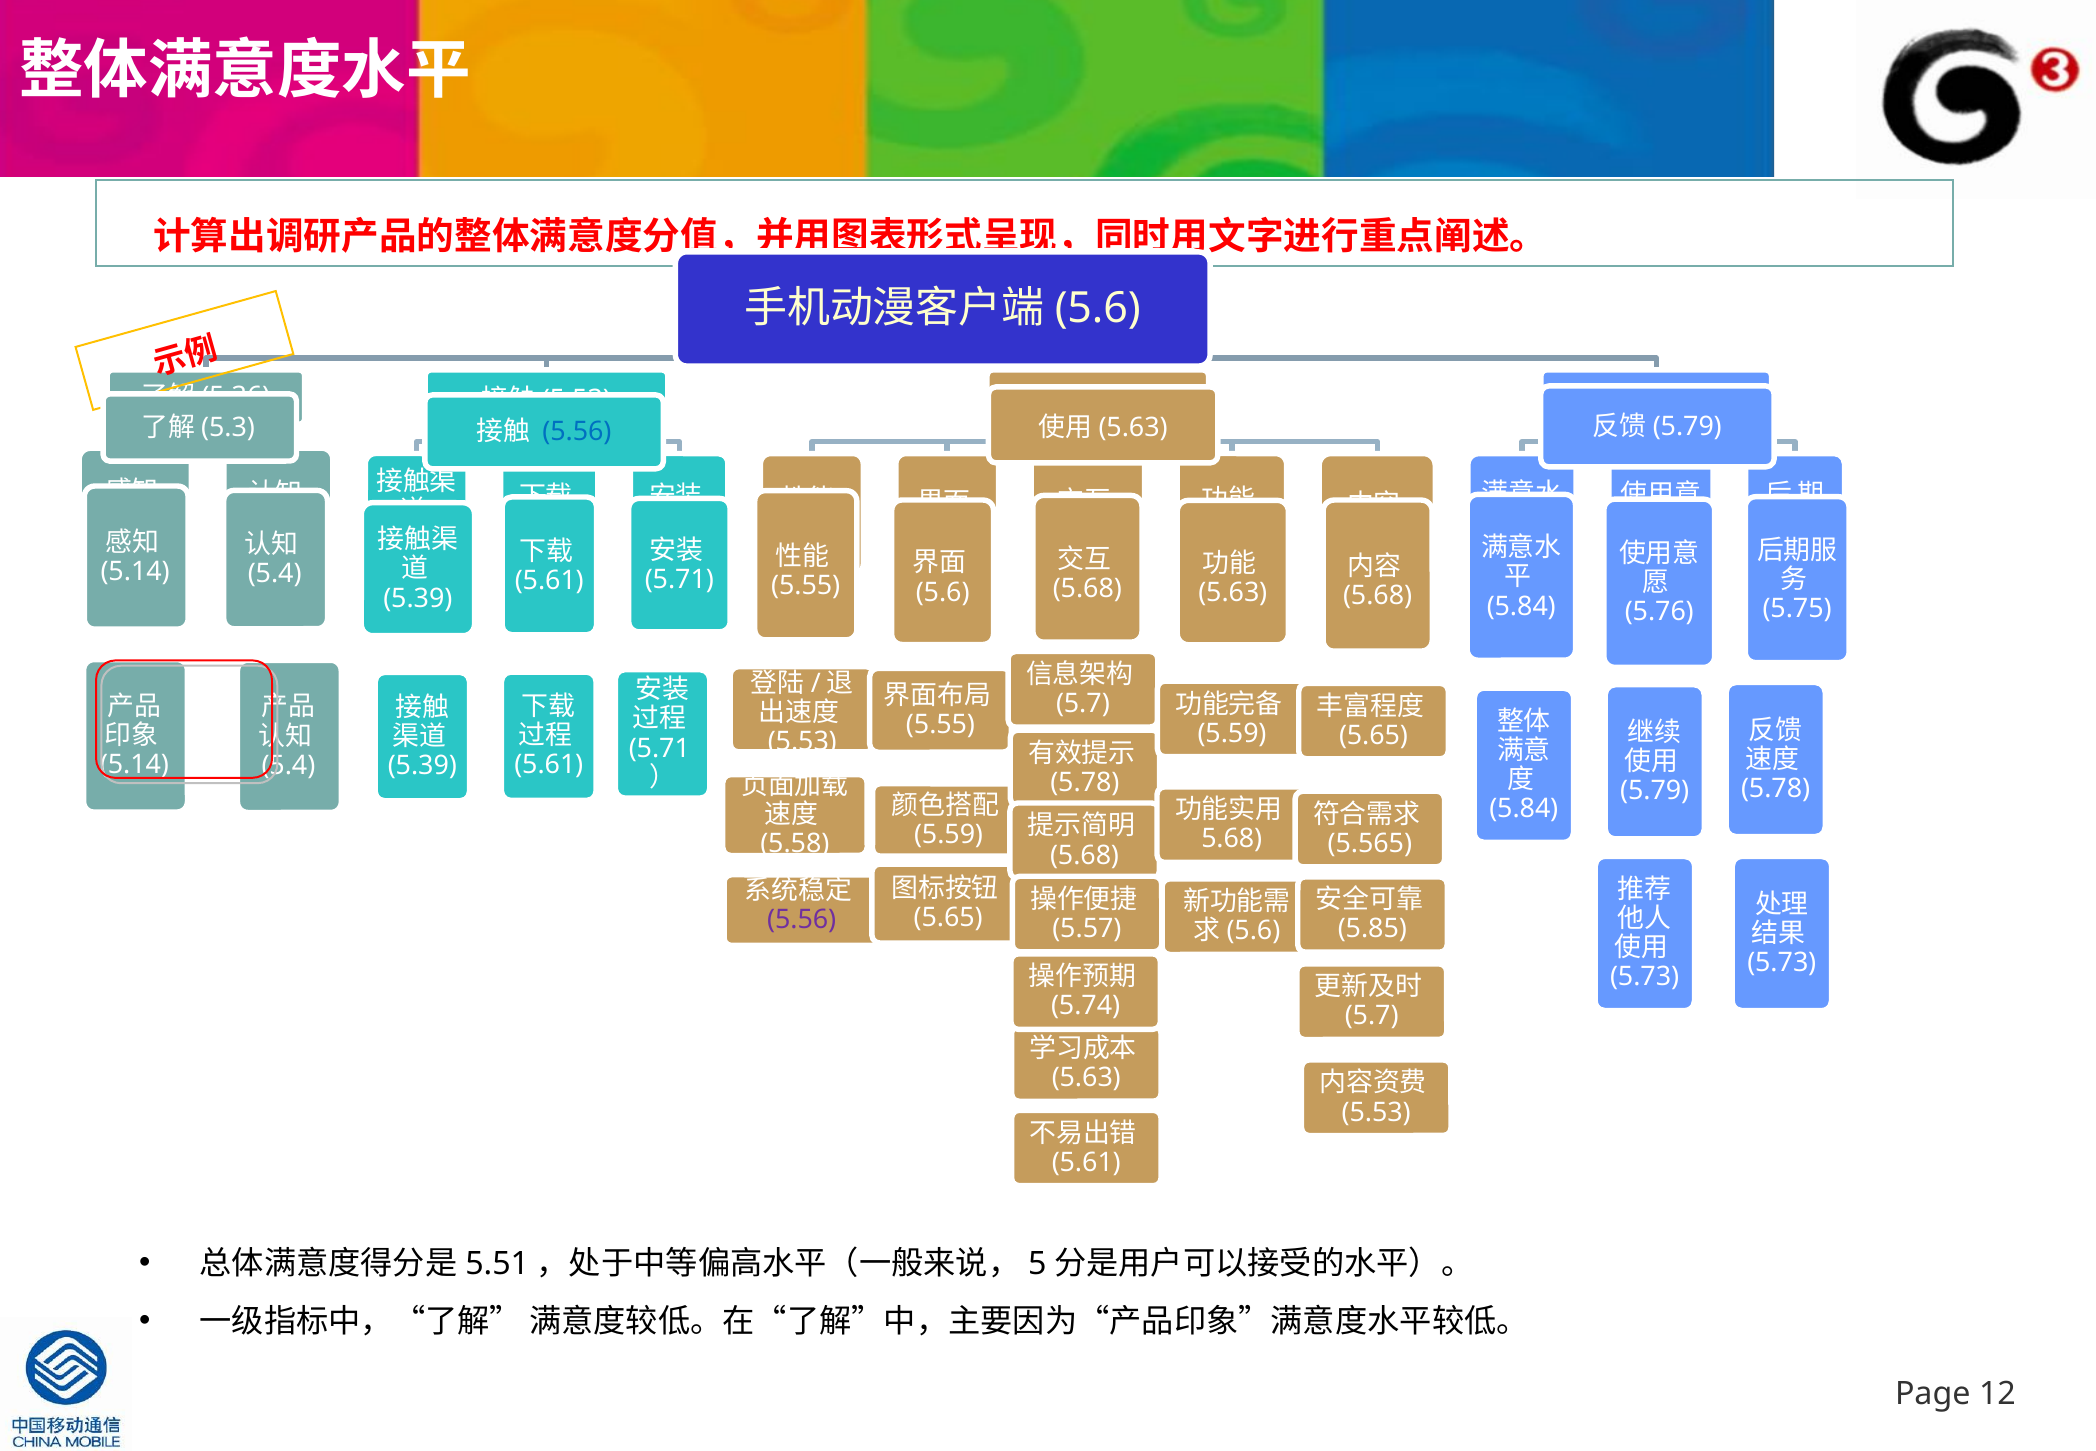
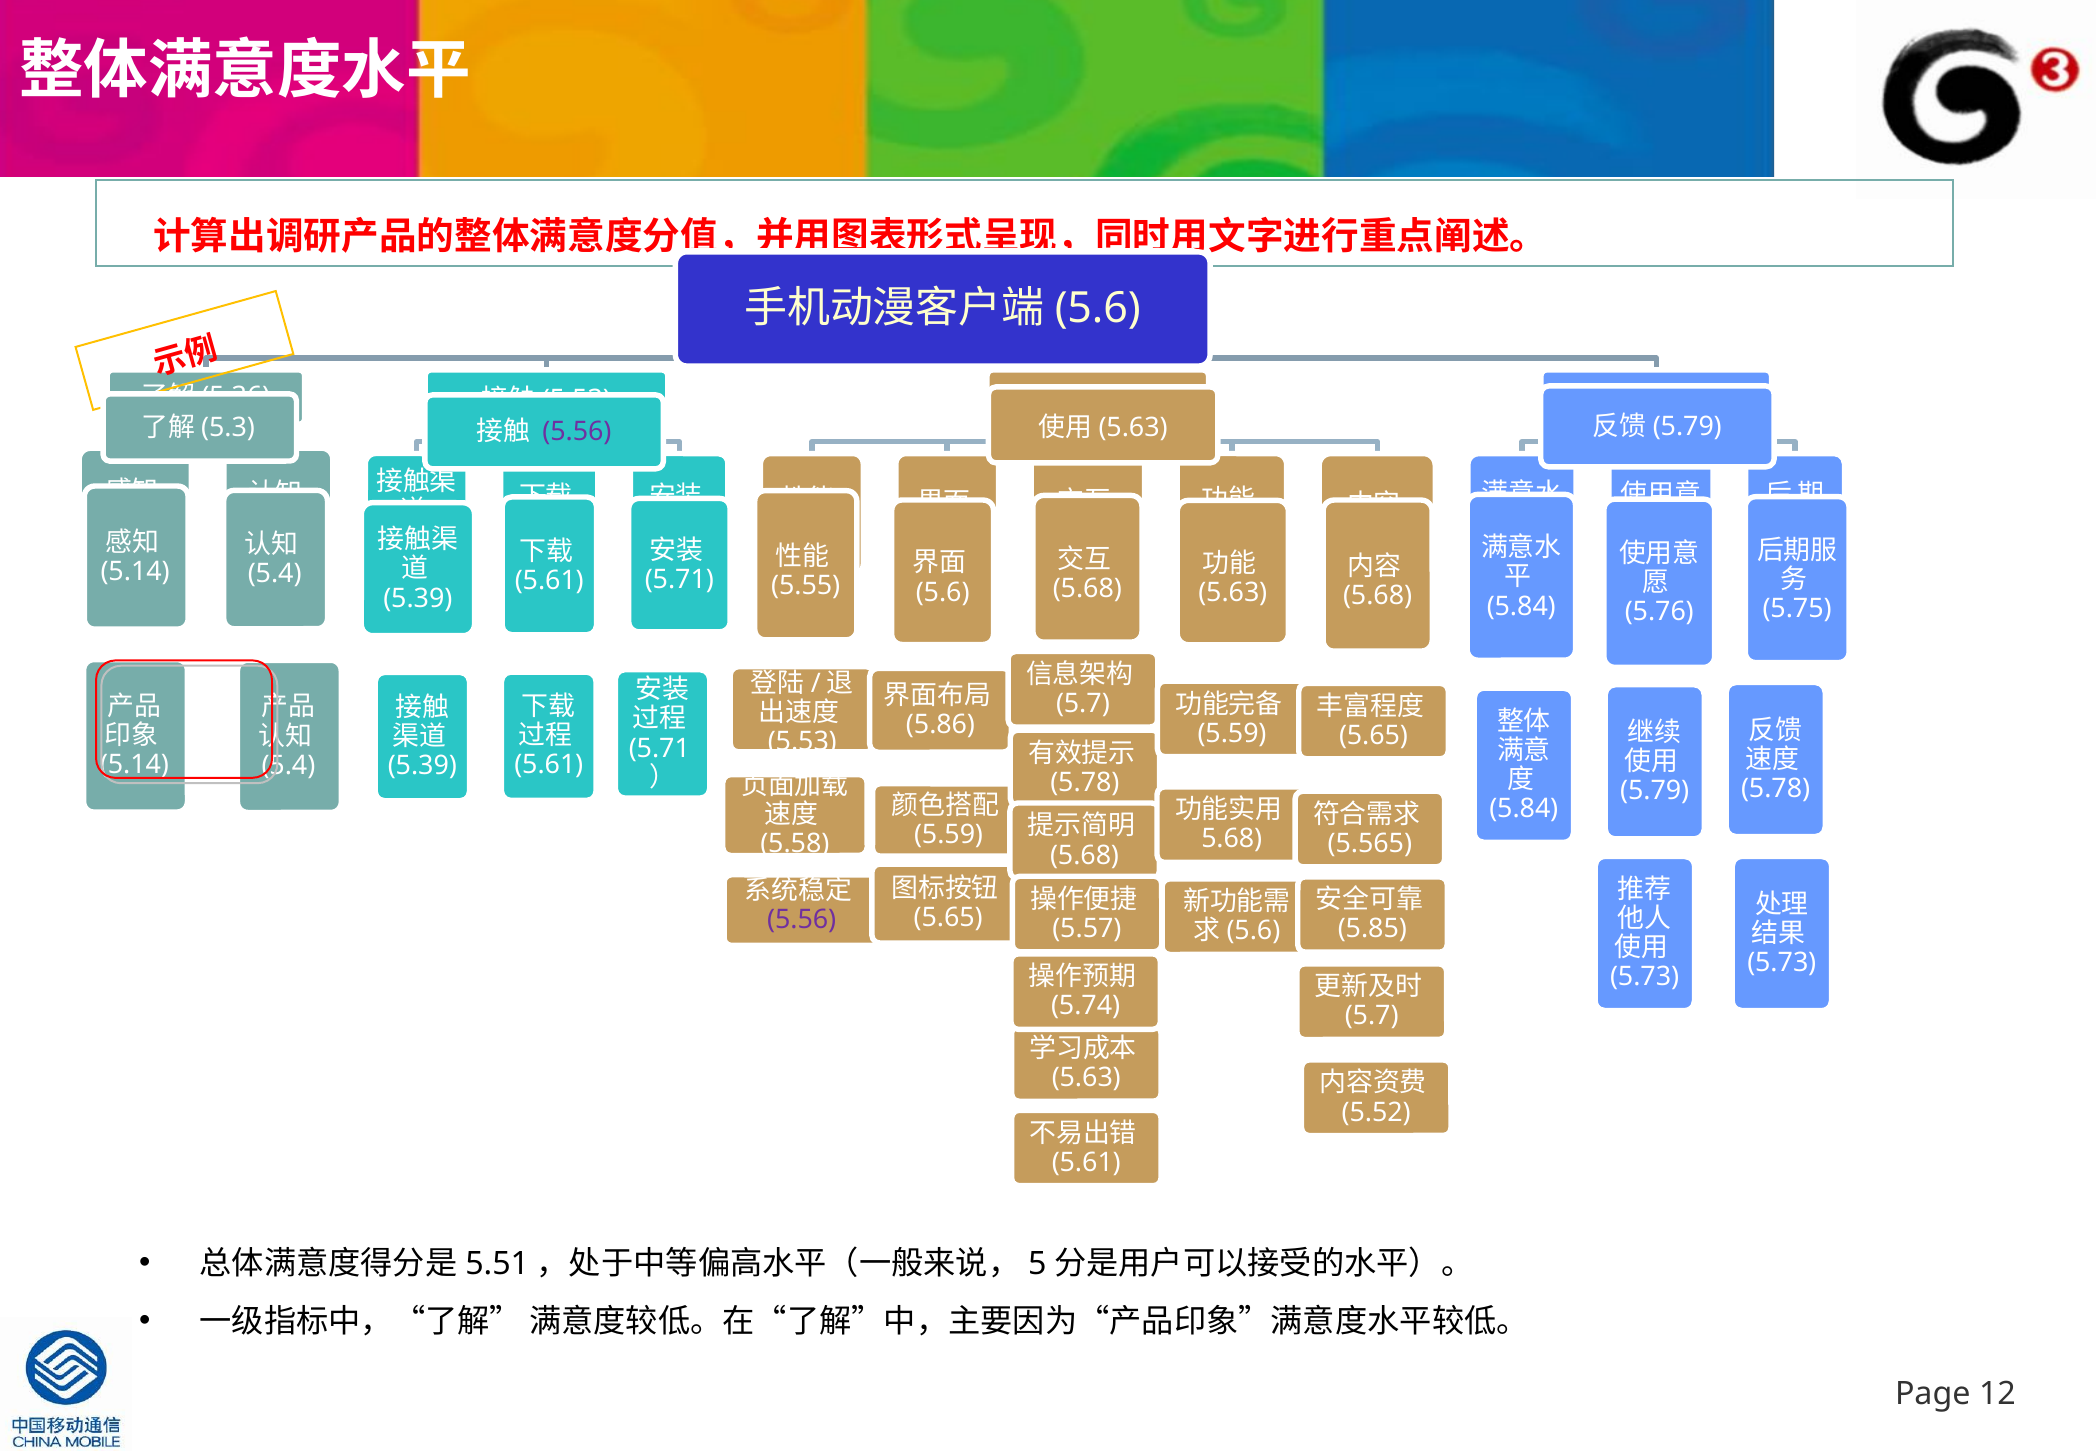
5.56 at (577, 432) colour: blue -> purple
5.55 at (941, 725): 5.55 -> 5.86
5.53 at (1376, 1112): 5.53 -> 5.52
